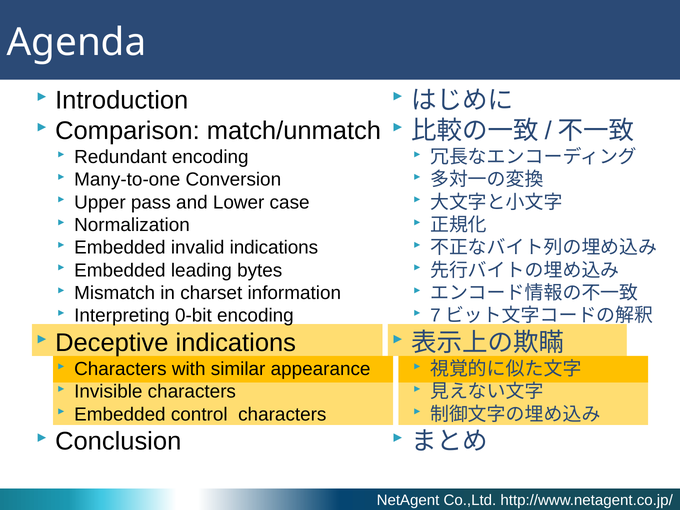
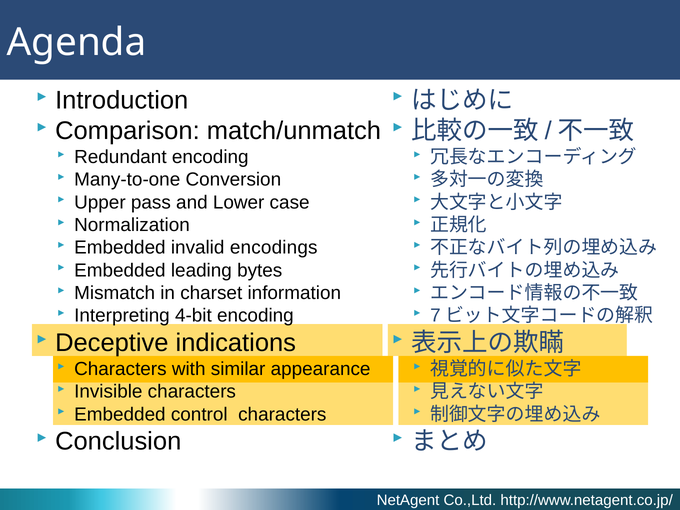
invalid indications: indications -> encodings
0-bit: 0-bit -> 4-bit
